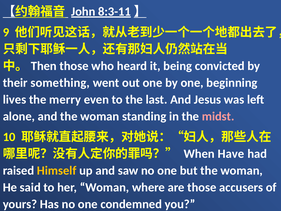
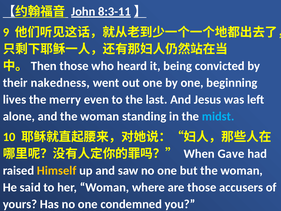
something: something -> nakedness
midst colour: pink -> light blue
Have: Have -> Gave
